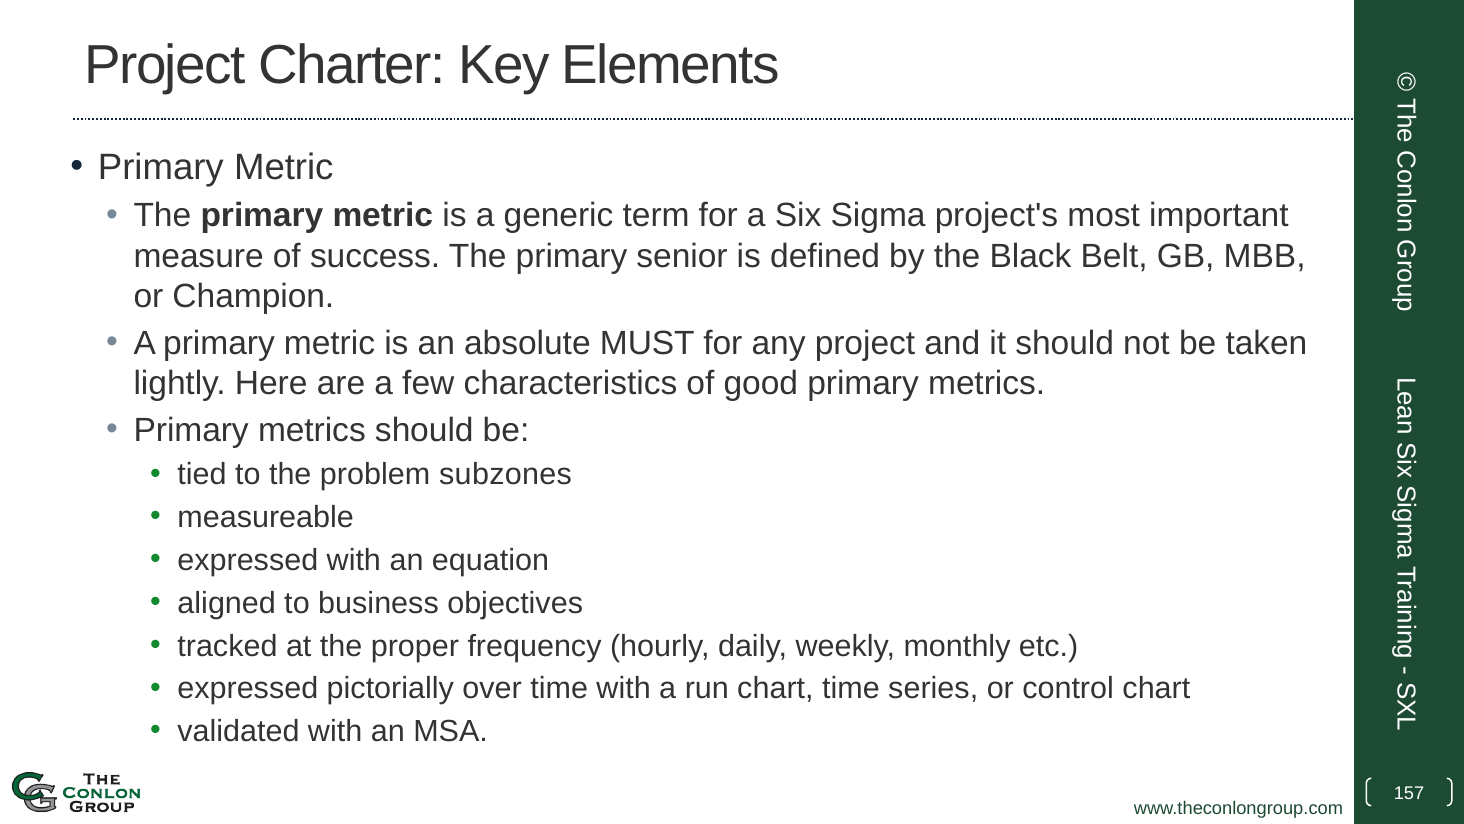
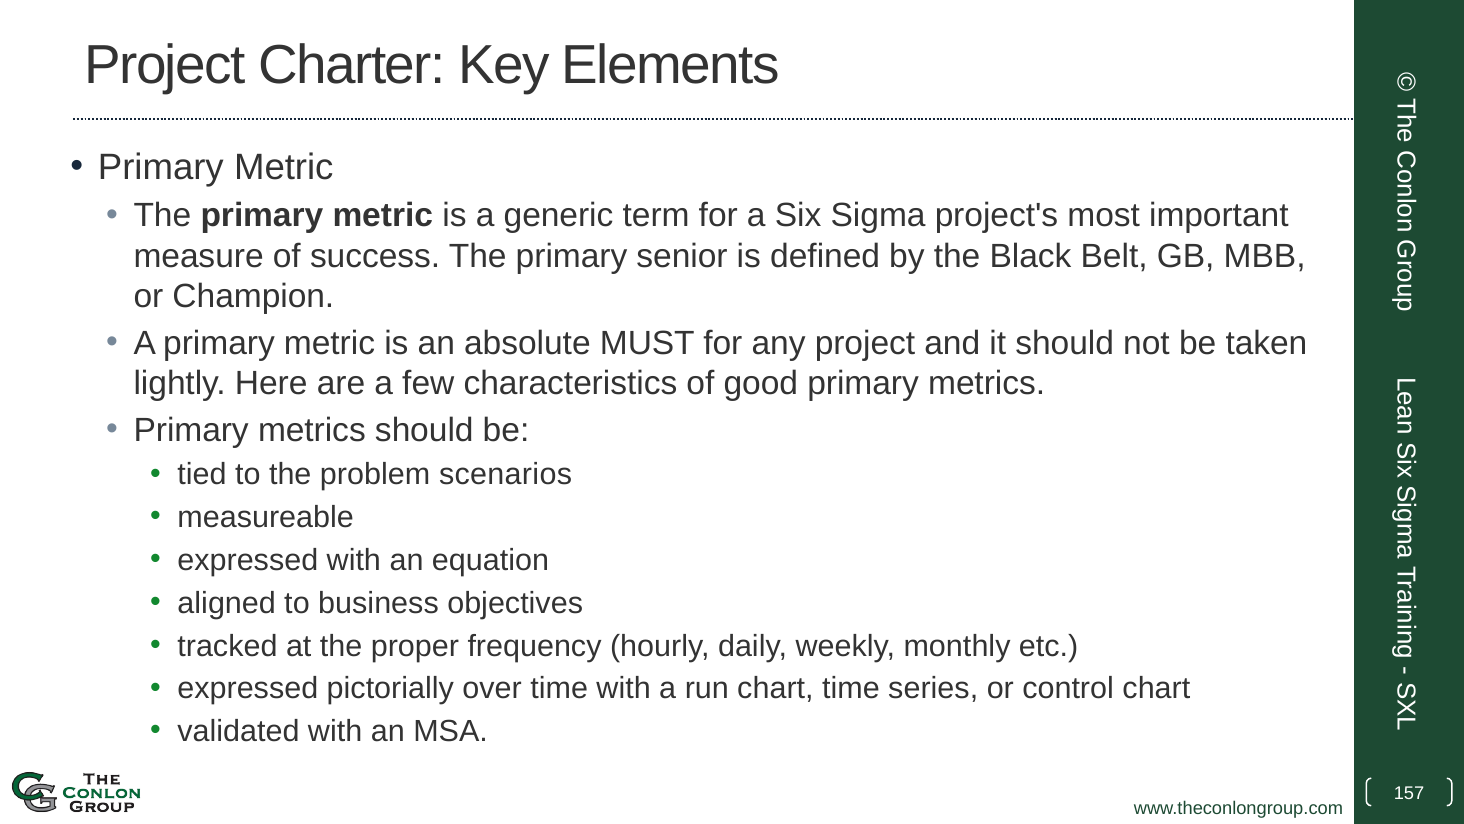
subzones: subzones -> scenarios
